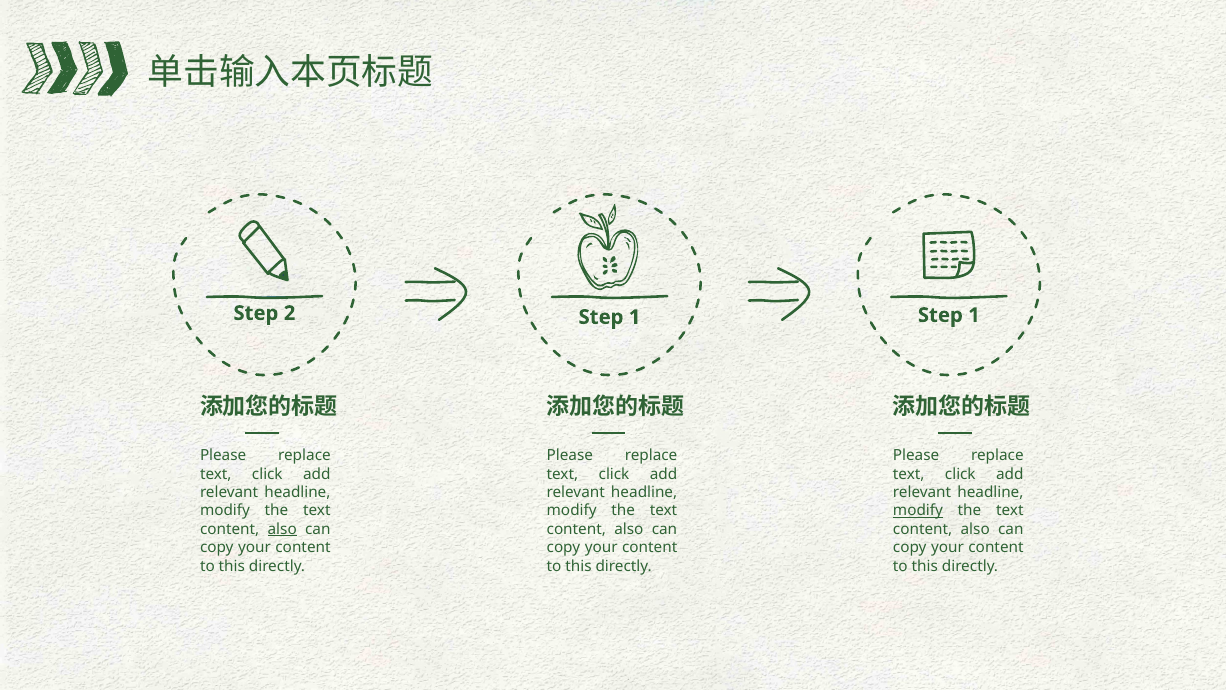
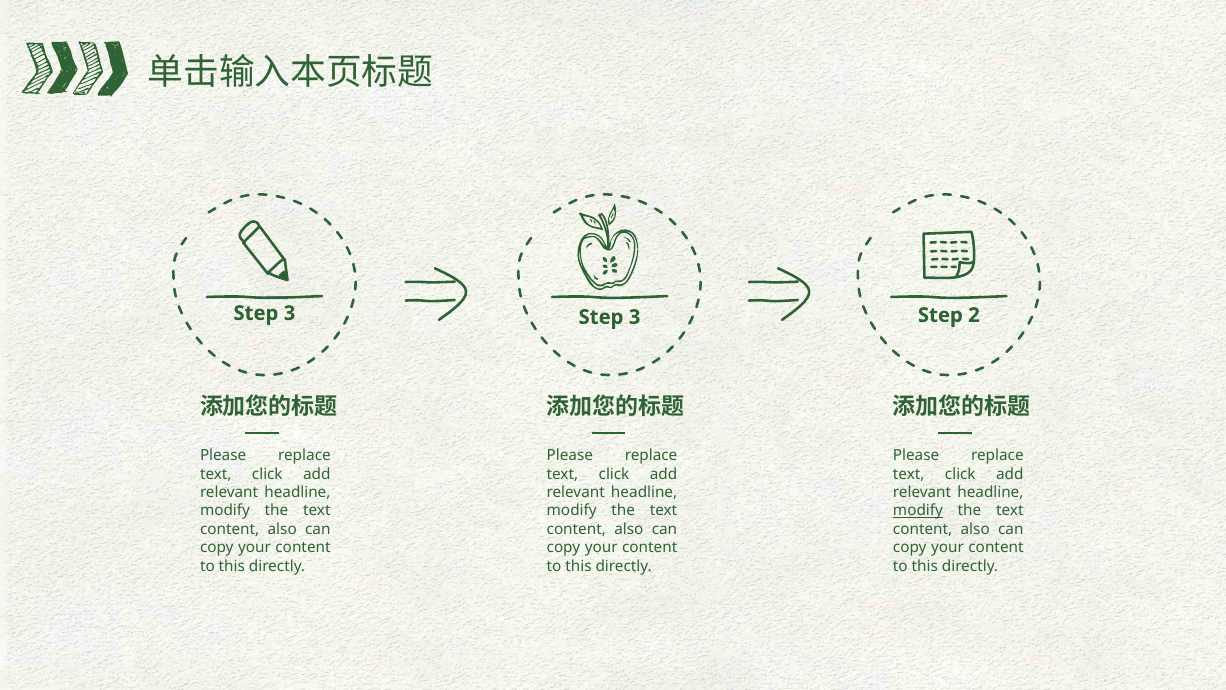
2 at (290, 313): 2 -> 3
1 at (635, 317): 1 -> 3
1 at (974, 315): 1 -> 2
also at (282, 529) underline: present -> none
